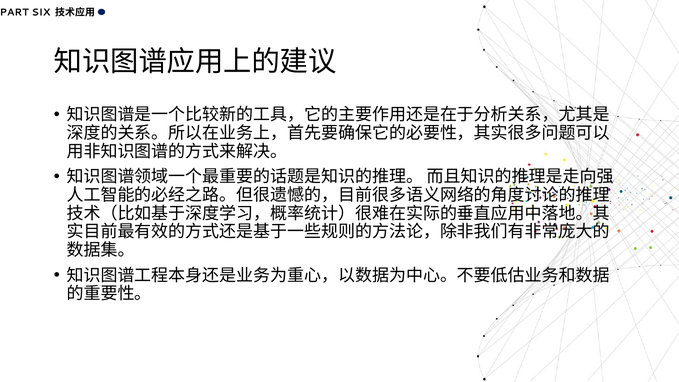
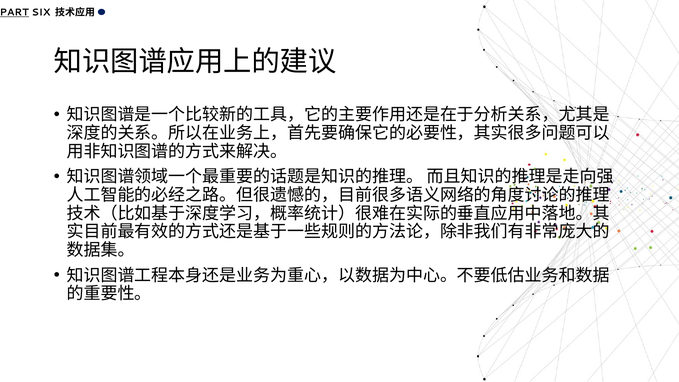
PART underline: none -> present
